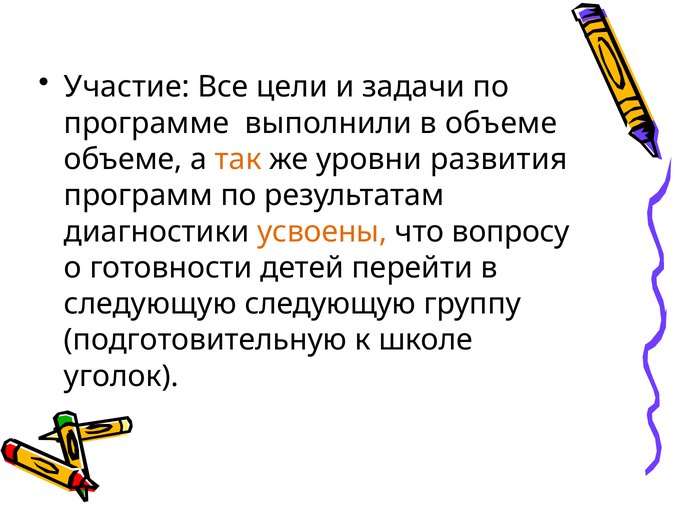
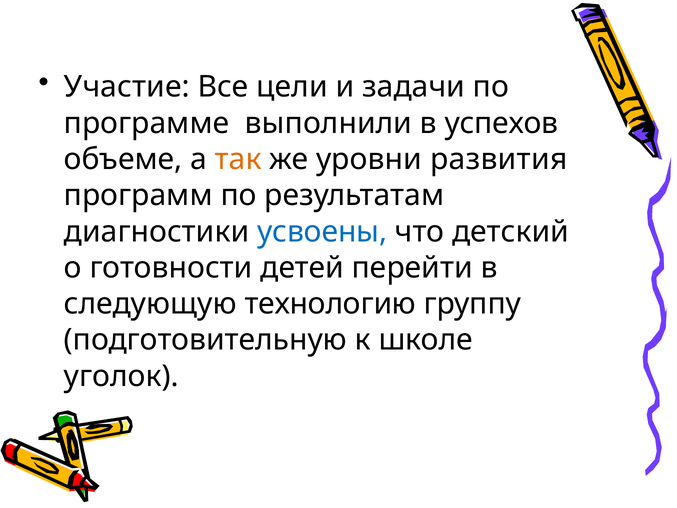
в объеме: объеме -> успехов
усвоены colour: orange -> blue
вопросу: вопросу -> детский
следующую следующую: следующую -> технологию
